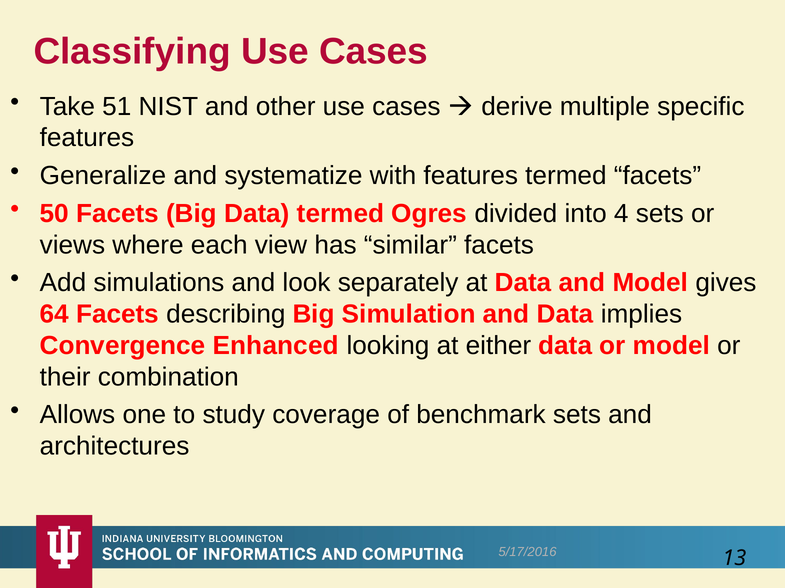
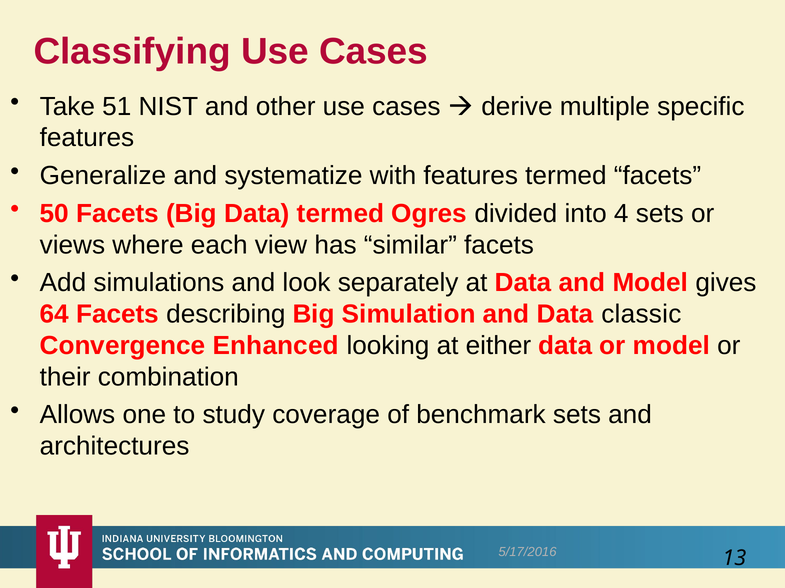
implies: implies -> classic
